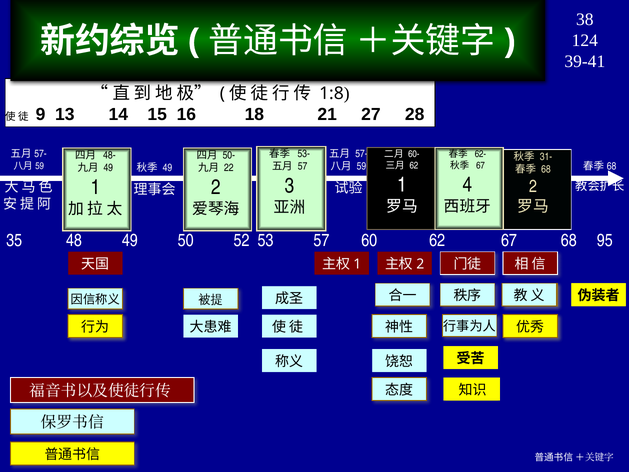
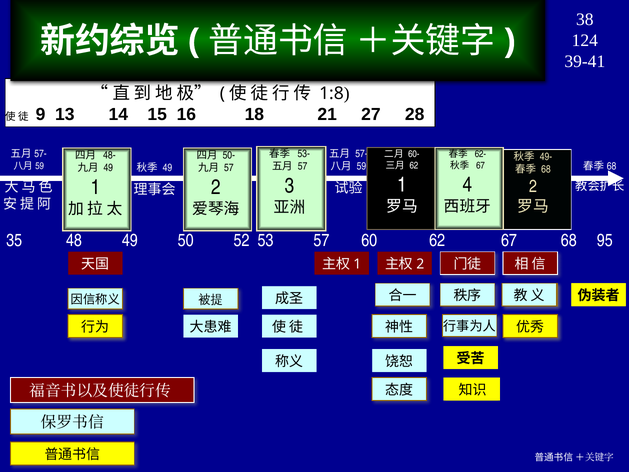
31-: 31- -> 49-
22 at (229, 168): 22 -> 57
